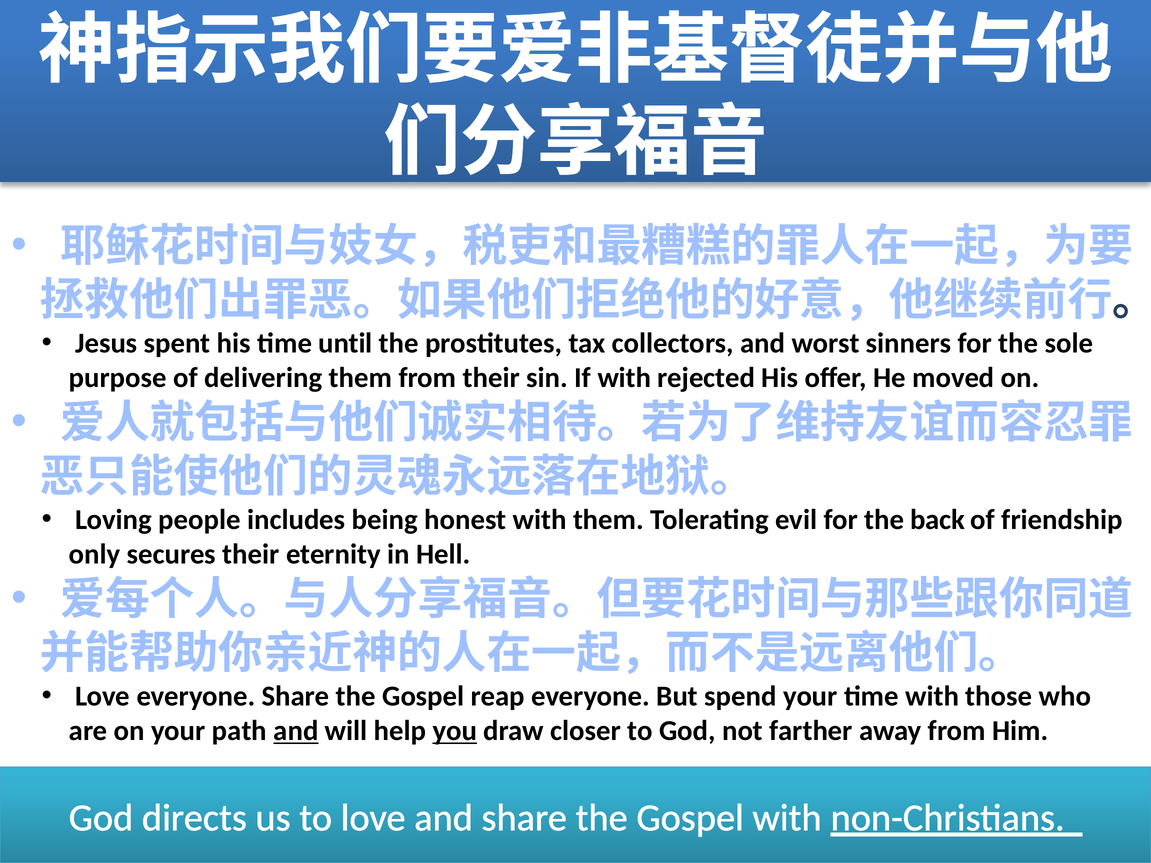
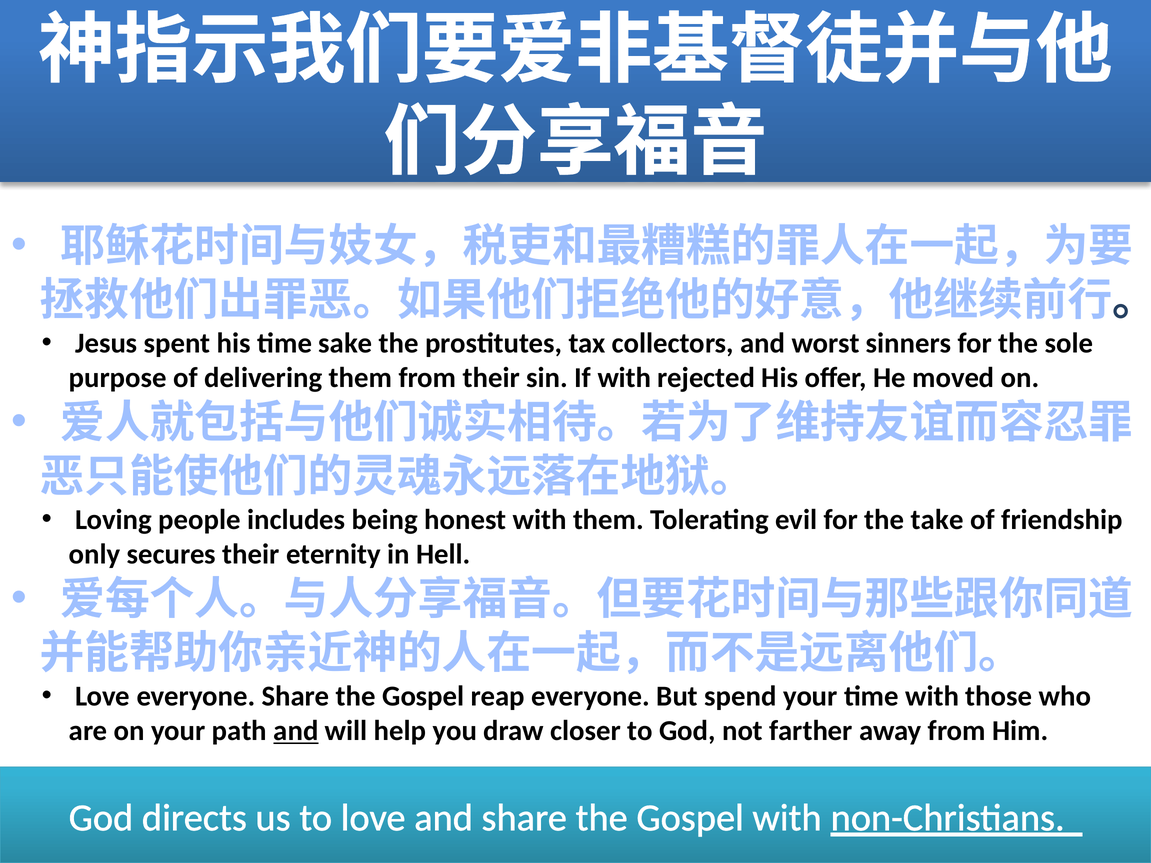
until: until -> sake
back: back -> take
you underline: present -> none
